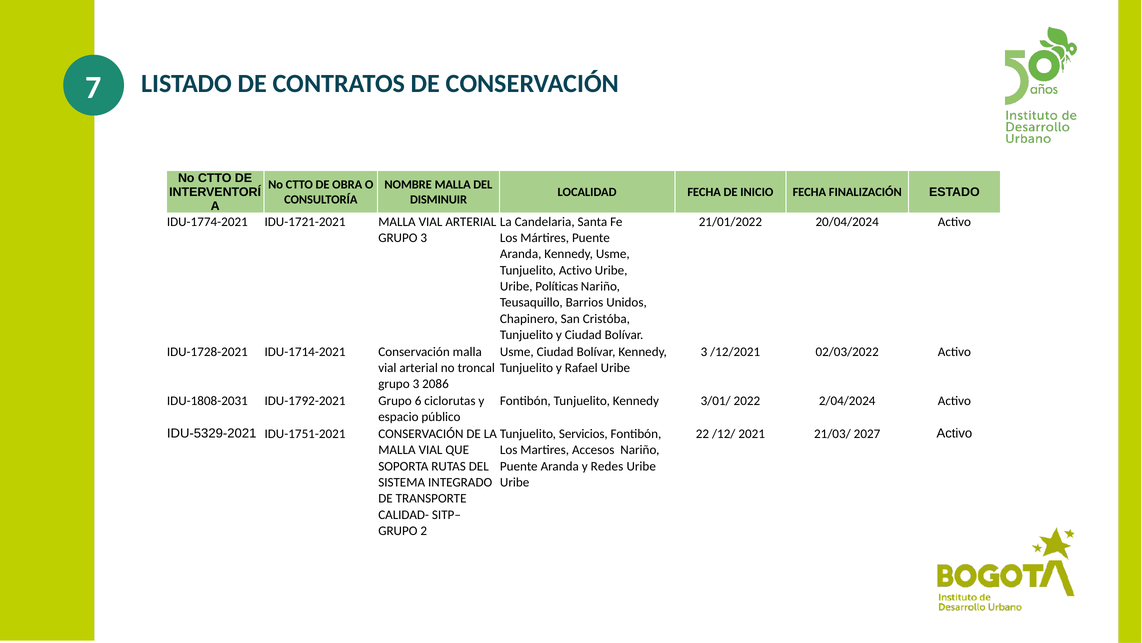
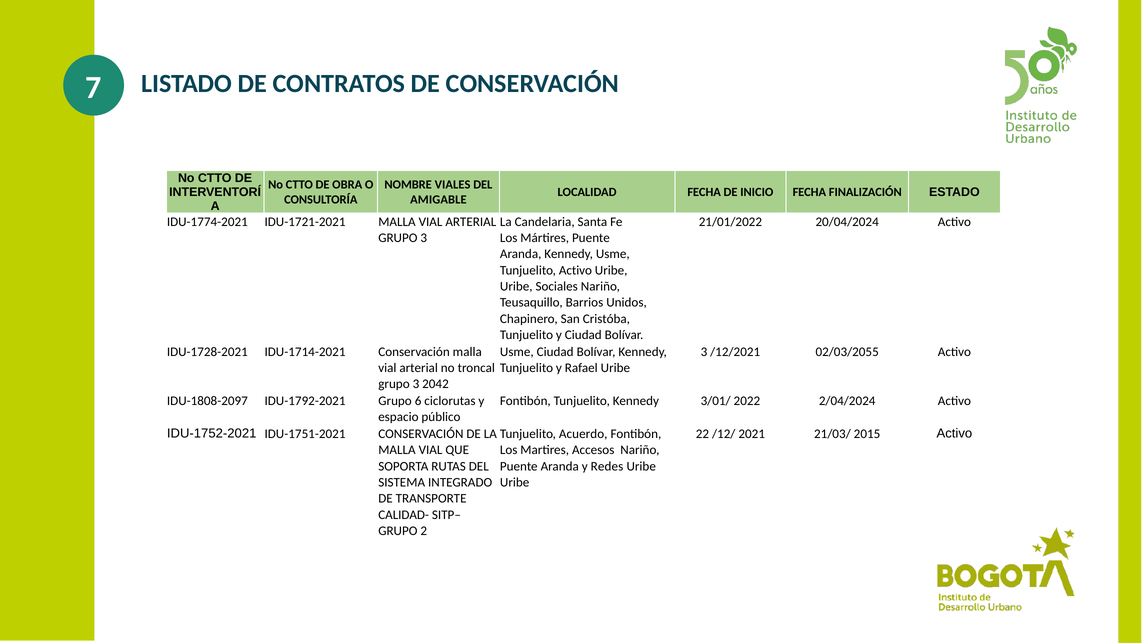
NOMBRE MALLA: MALLA -> VIALES
DISMINUIR: DISMINUIR -> AMIGABLE
Políticas: Políticas -> Sociales
02/03/2022: 02/03/2022 -> 02/03/2055
2086: 2086 -> 2042
IDU-1808-2031: IDU-1808-2031 -> IDU-1808-2097
IDU-5329-2021: IDU-5329-2021 -> IDU-1752-2021
Servicios: Servicios -> Acuerdo
2027: 2027 -> 2015
